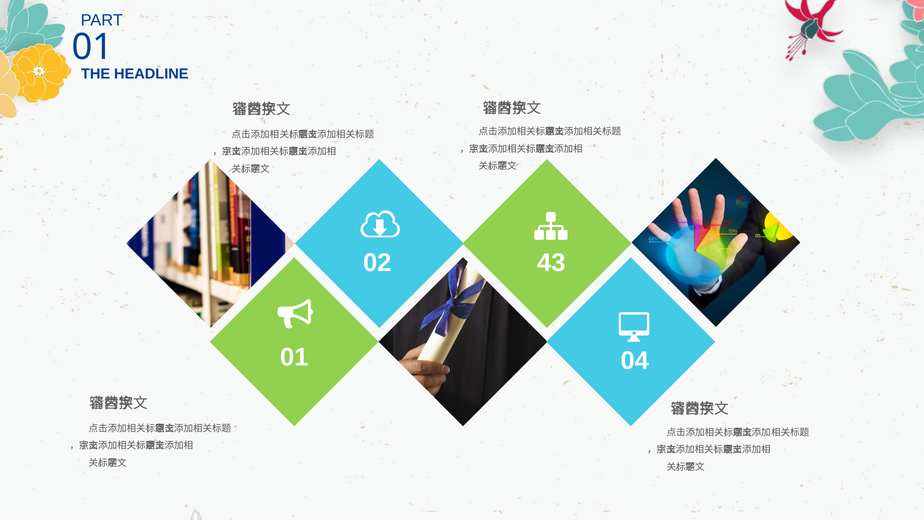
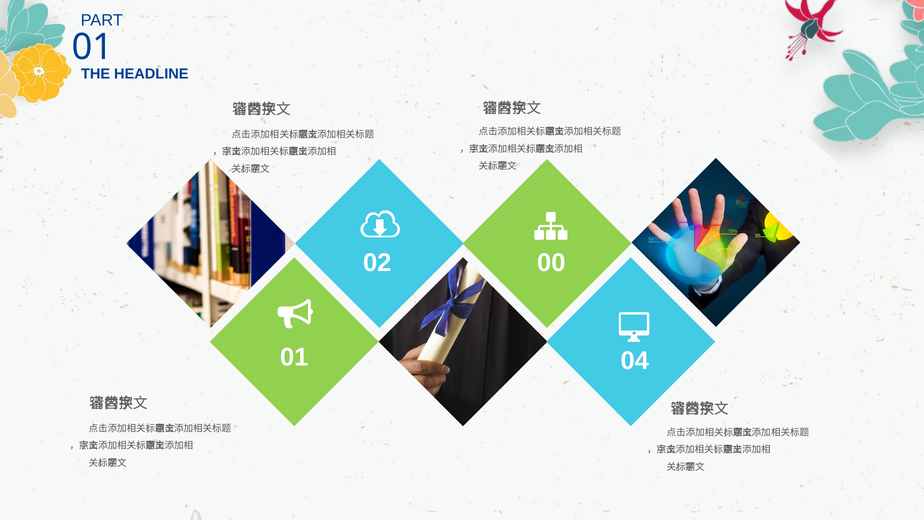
43: 43 -> 00
